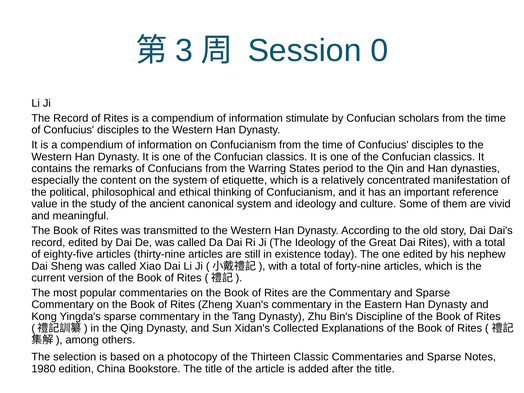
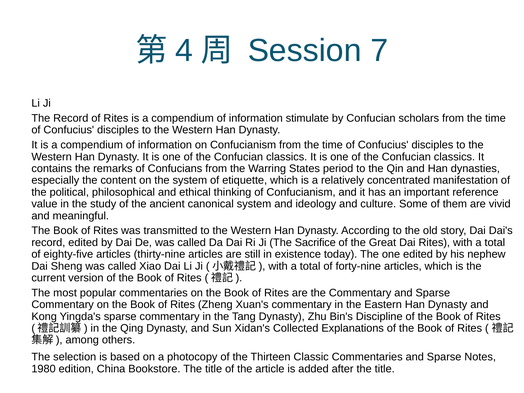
3: 3 -> 4
0: 0 -> 7
The Ideology: Ideology -> Sacrifice
